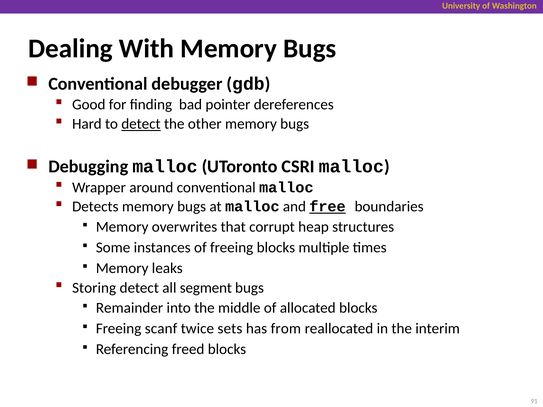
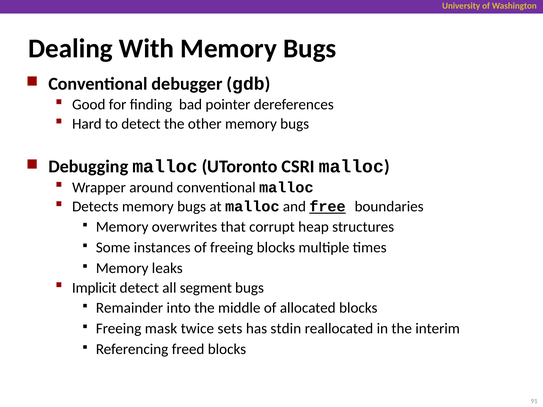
detect at (141, 124) underline: present -> none
Storing: Storing -> Implicit
scanf: scanf -> mask
from: from -> stdin
